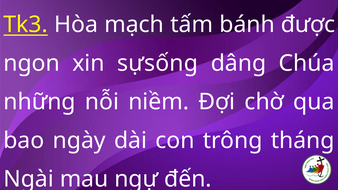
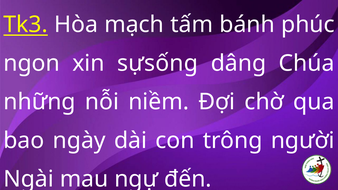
được: được -> phúc
tháng: tháng -> người
